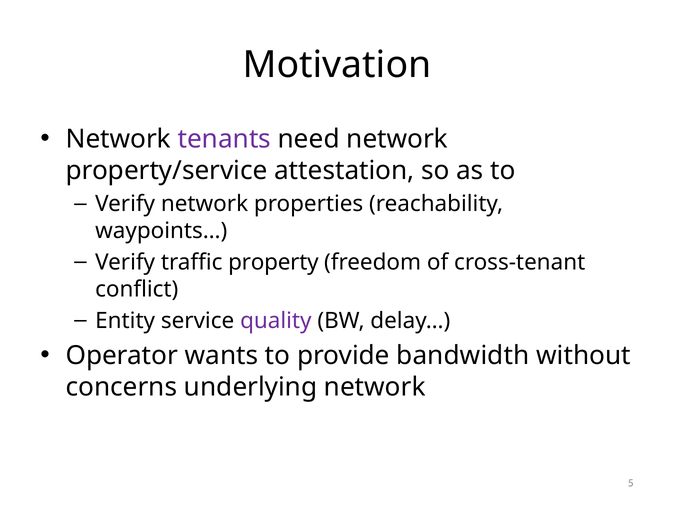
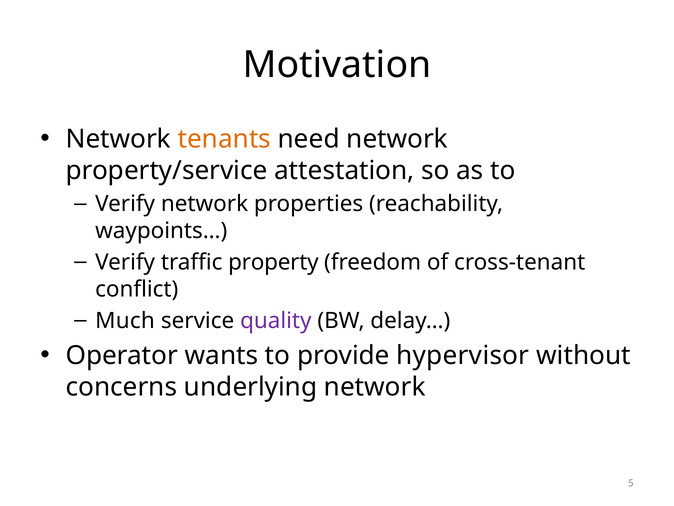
tenants colour: purple -> orange
Entity: Entity -> Much
bandwidth: bandwidth -> hypervisor
